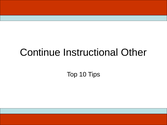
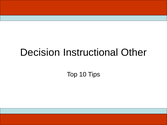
Continue: Continue -> Decision
